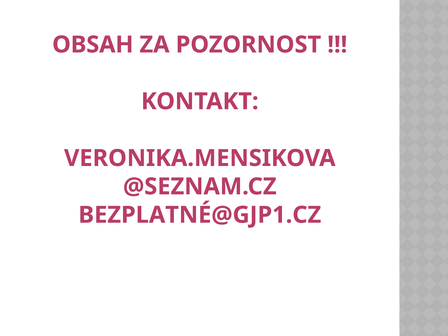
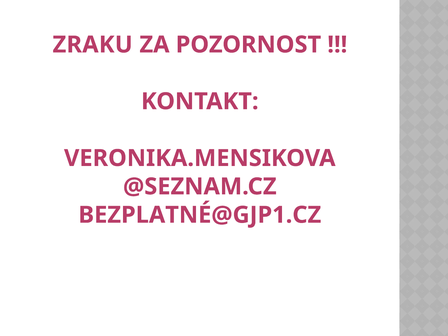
OBSAH: OBSAH -> ZRAKU
